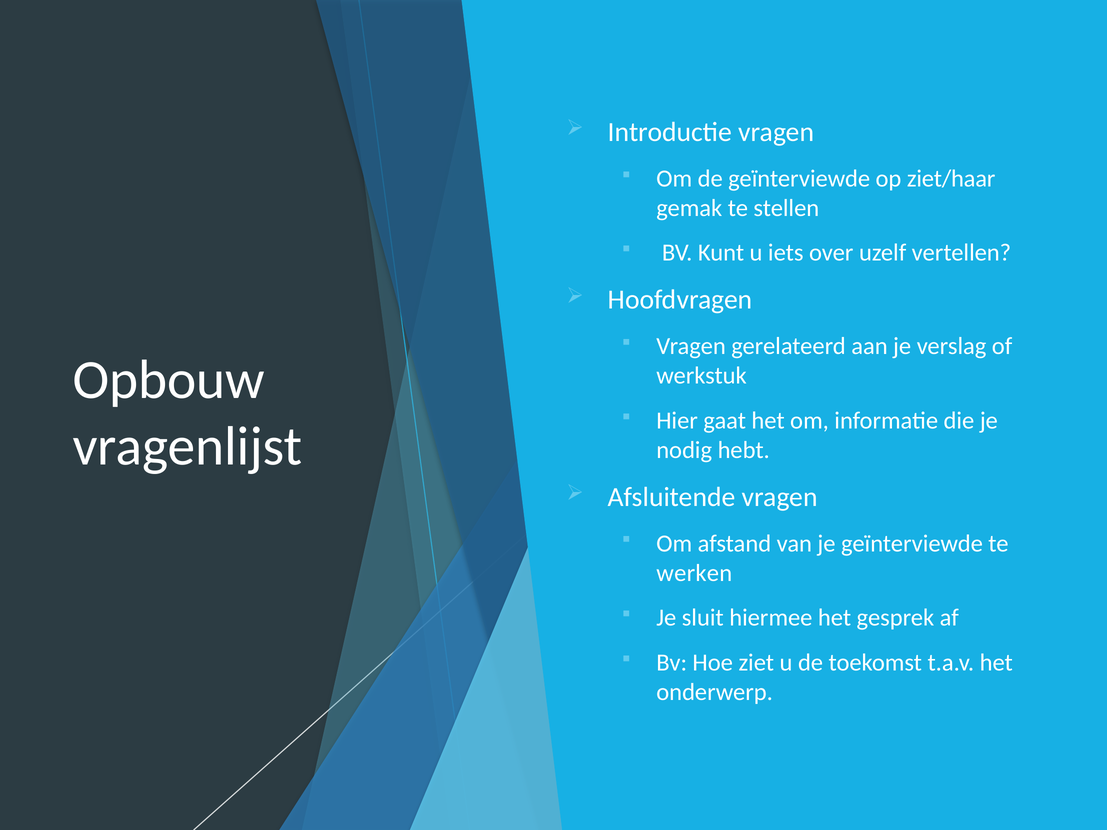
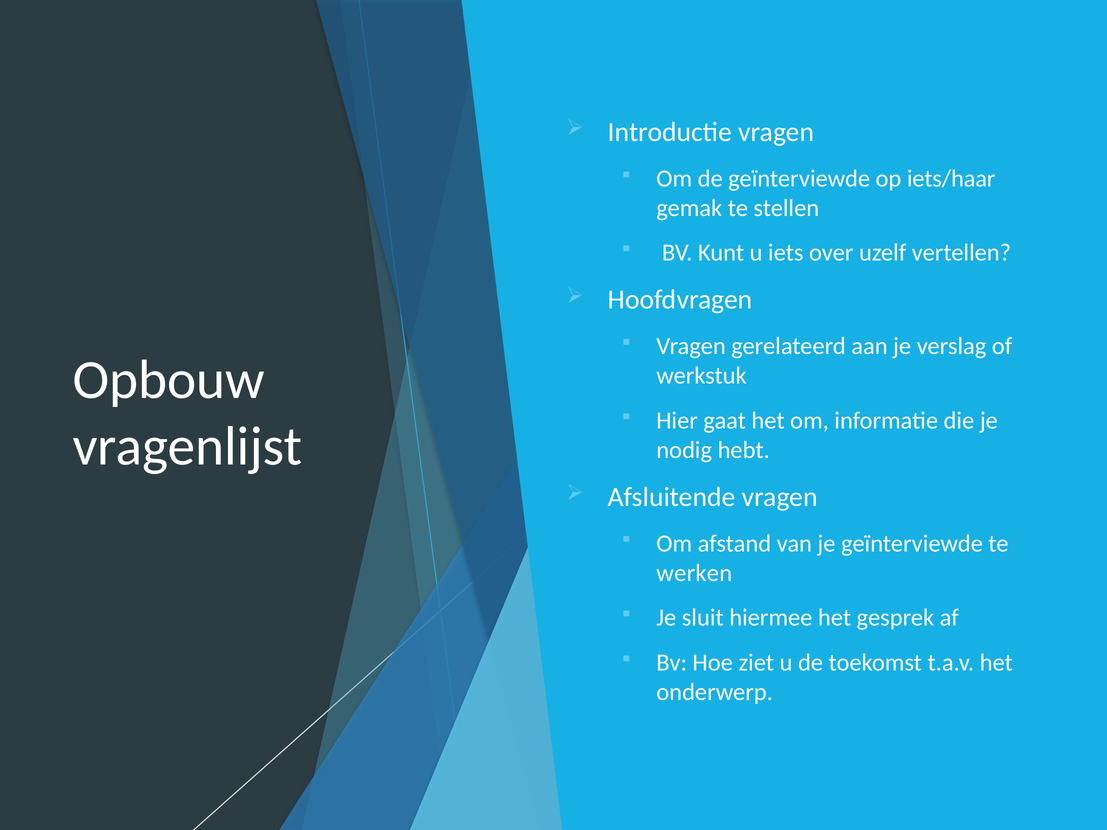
ziet/haar: ziet/haar -> iets/haar
